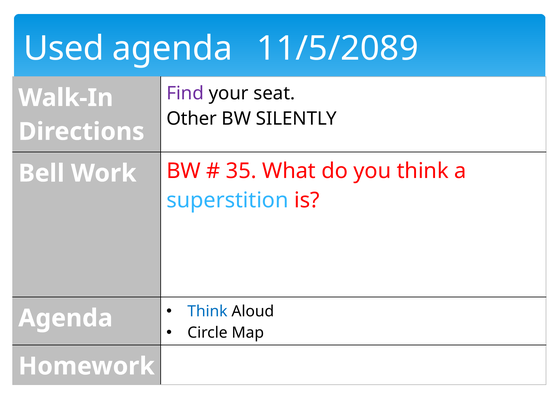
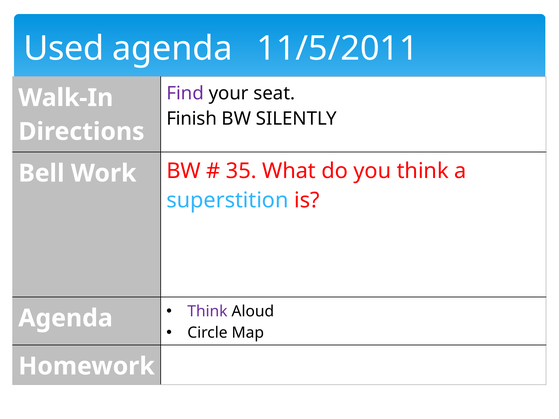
11/5/2089: 11/5/2089 -> 11/5/2011
Other: Other -> Finish
Think at (207, 312) colour: blue -> purple
